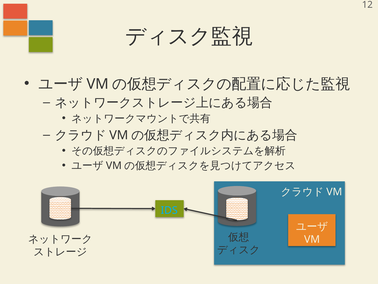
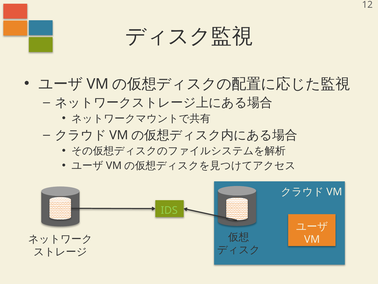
IDS colour: light blue -> light green
